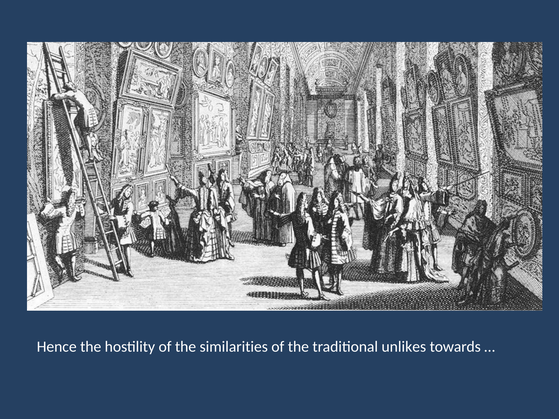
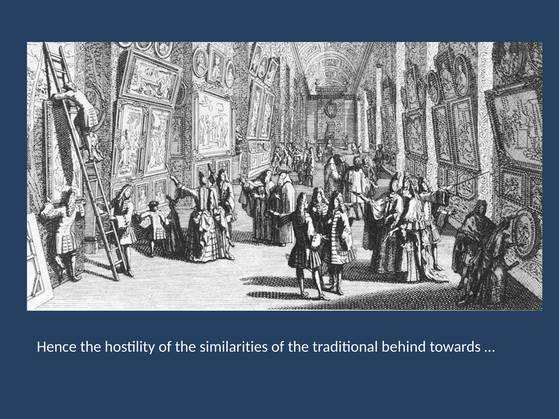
unlikes: unlikes -> behind
